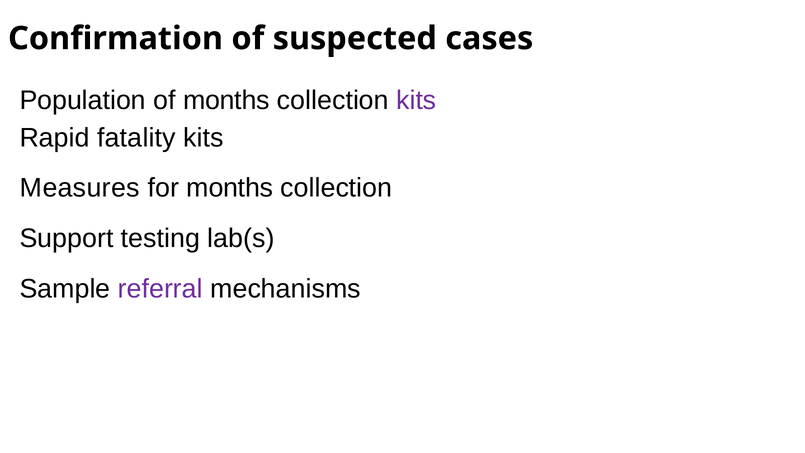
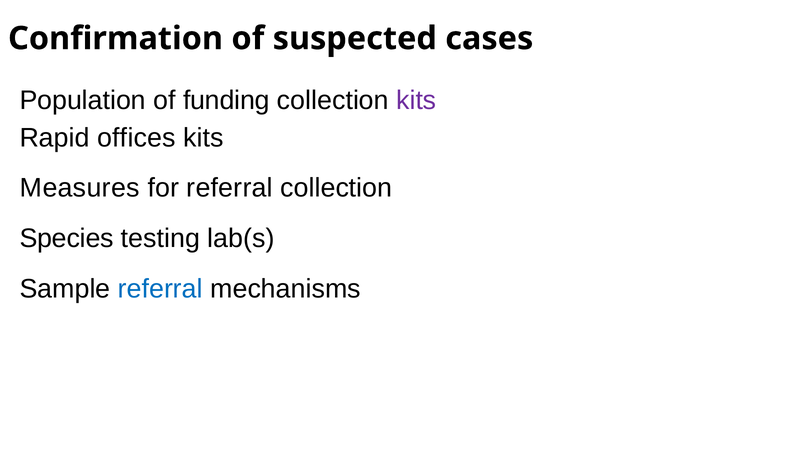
of months: months -> funding
fatality: fatality -> offices
for months: months -> referral
Support: Support -> Species
referral at (160, 289) colour: purple -> blue
